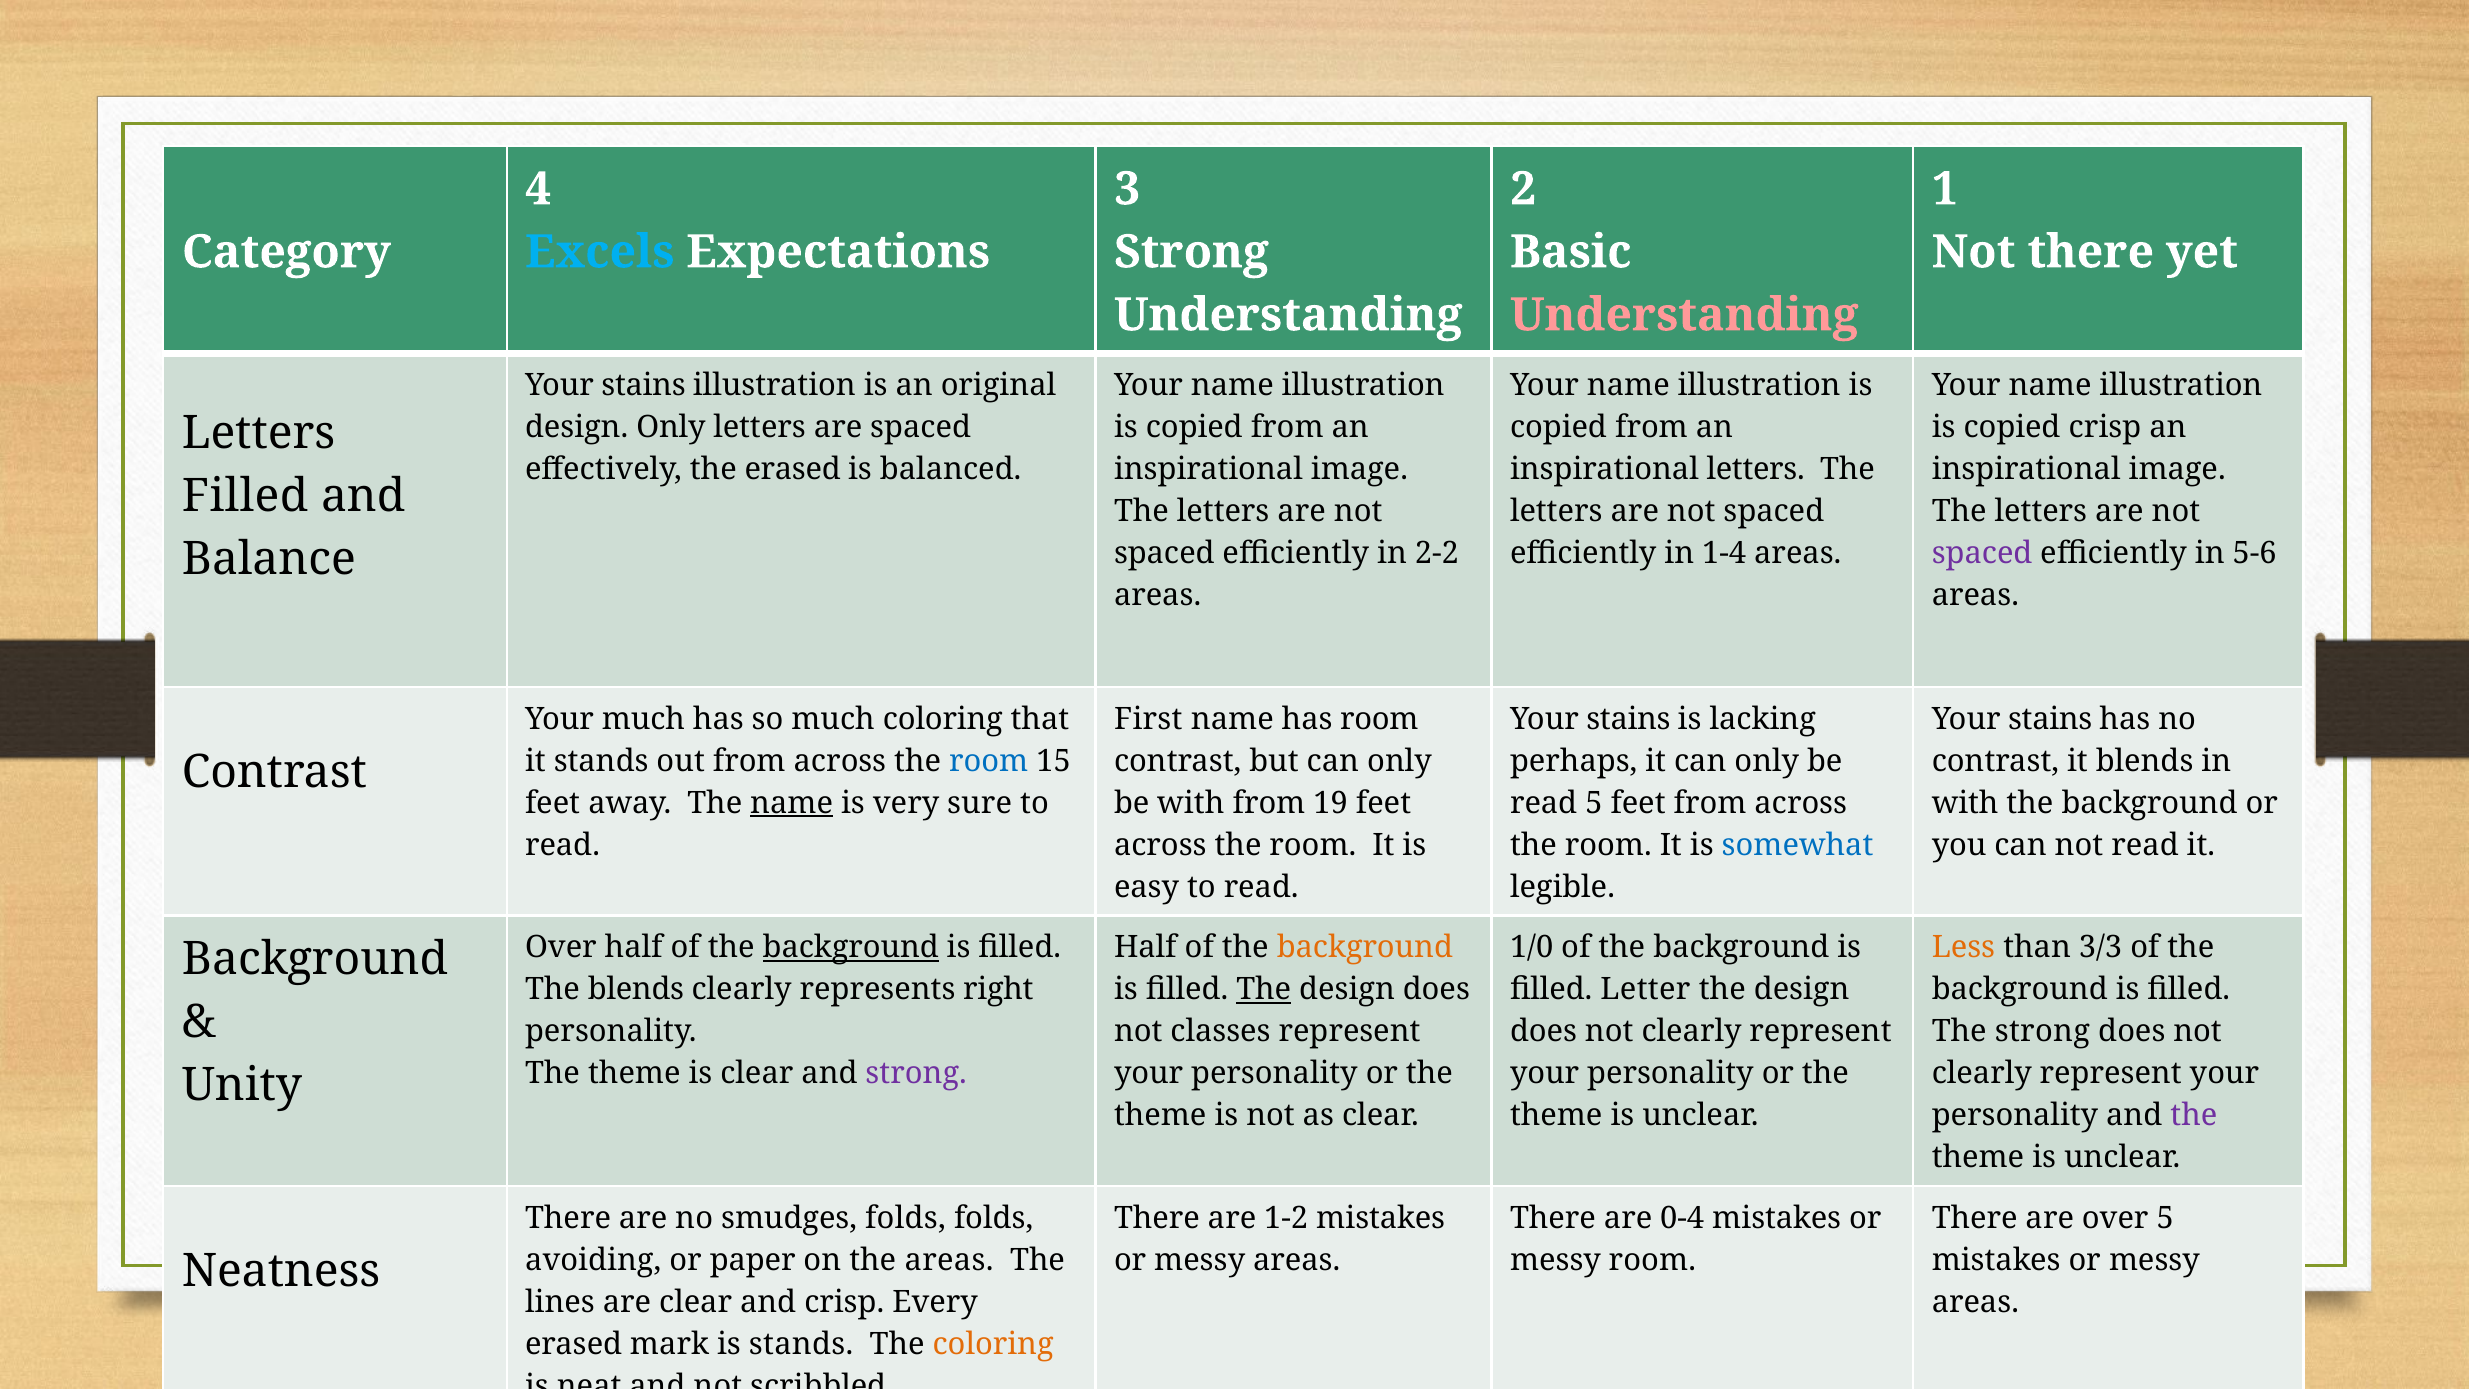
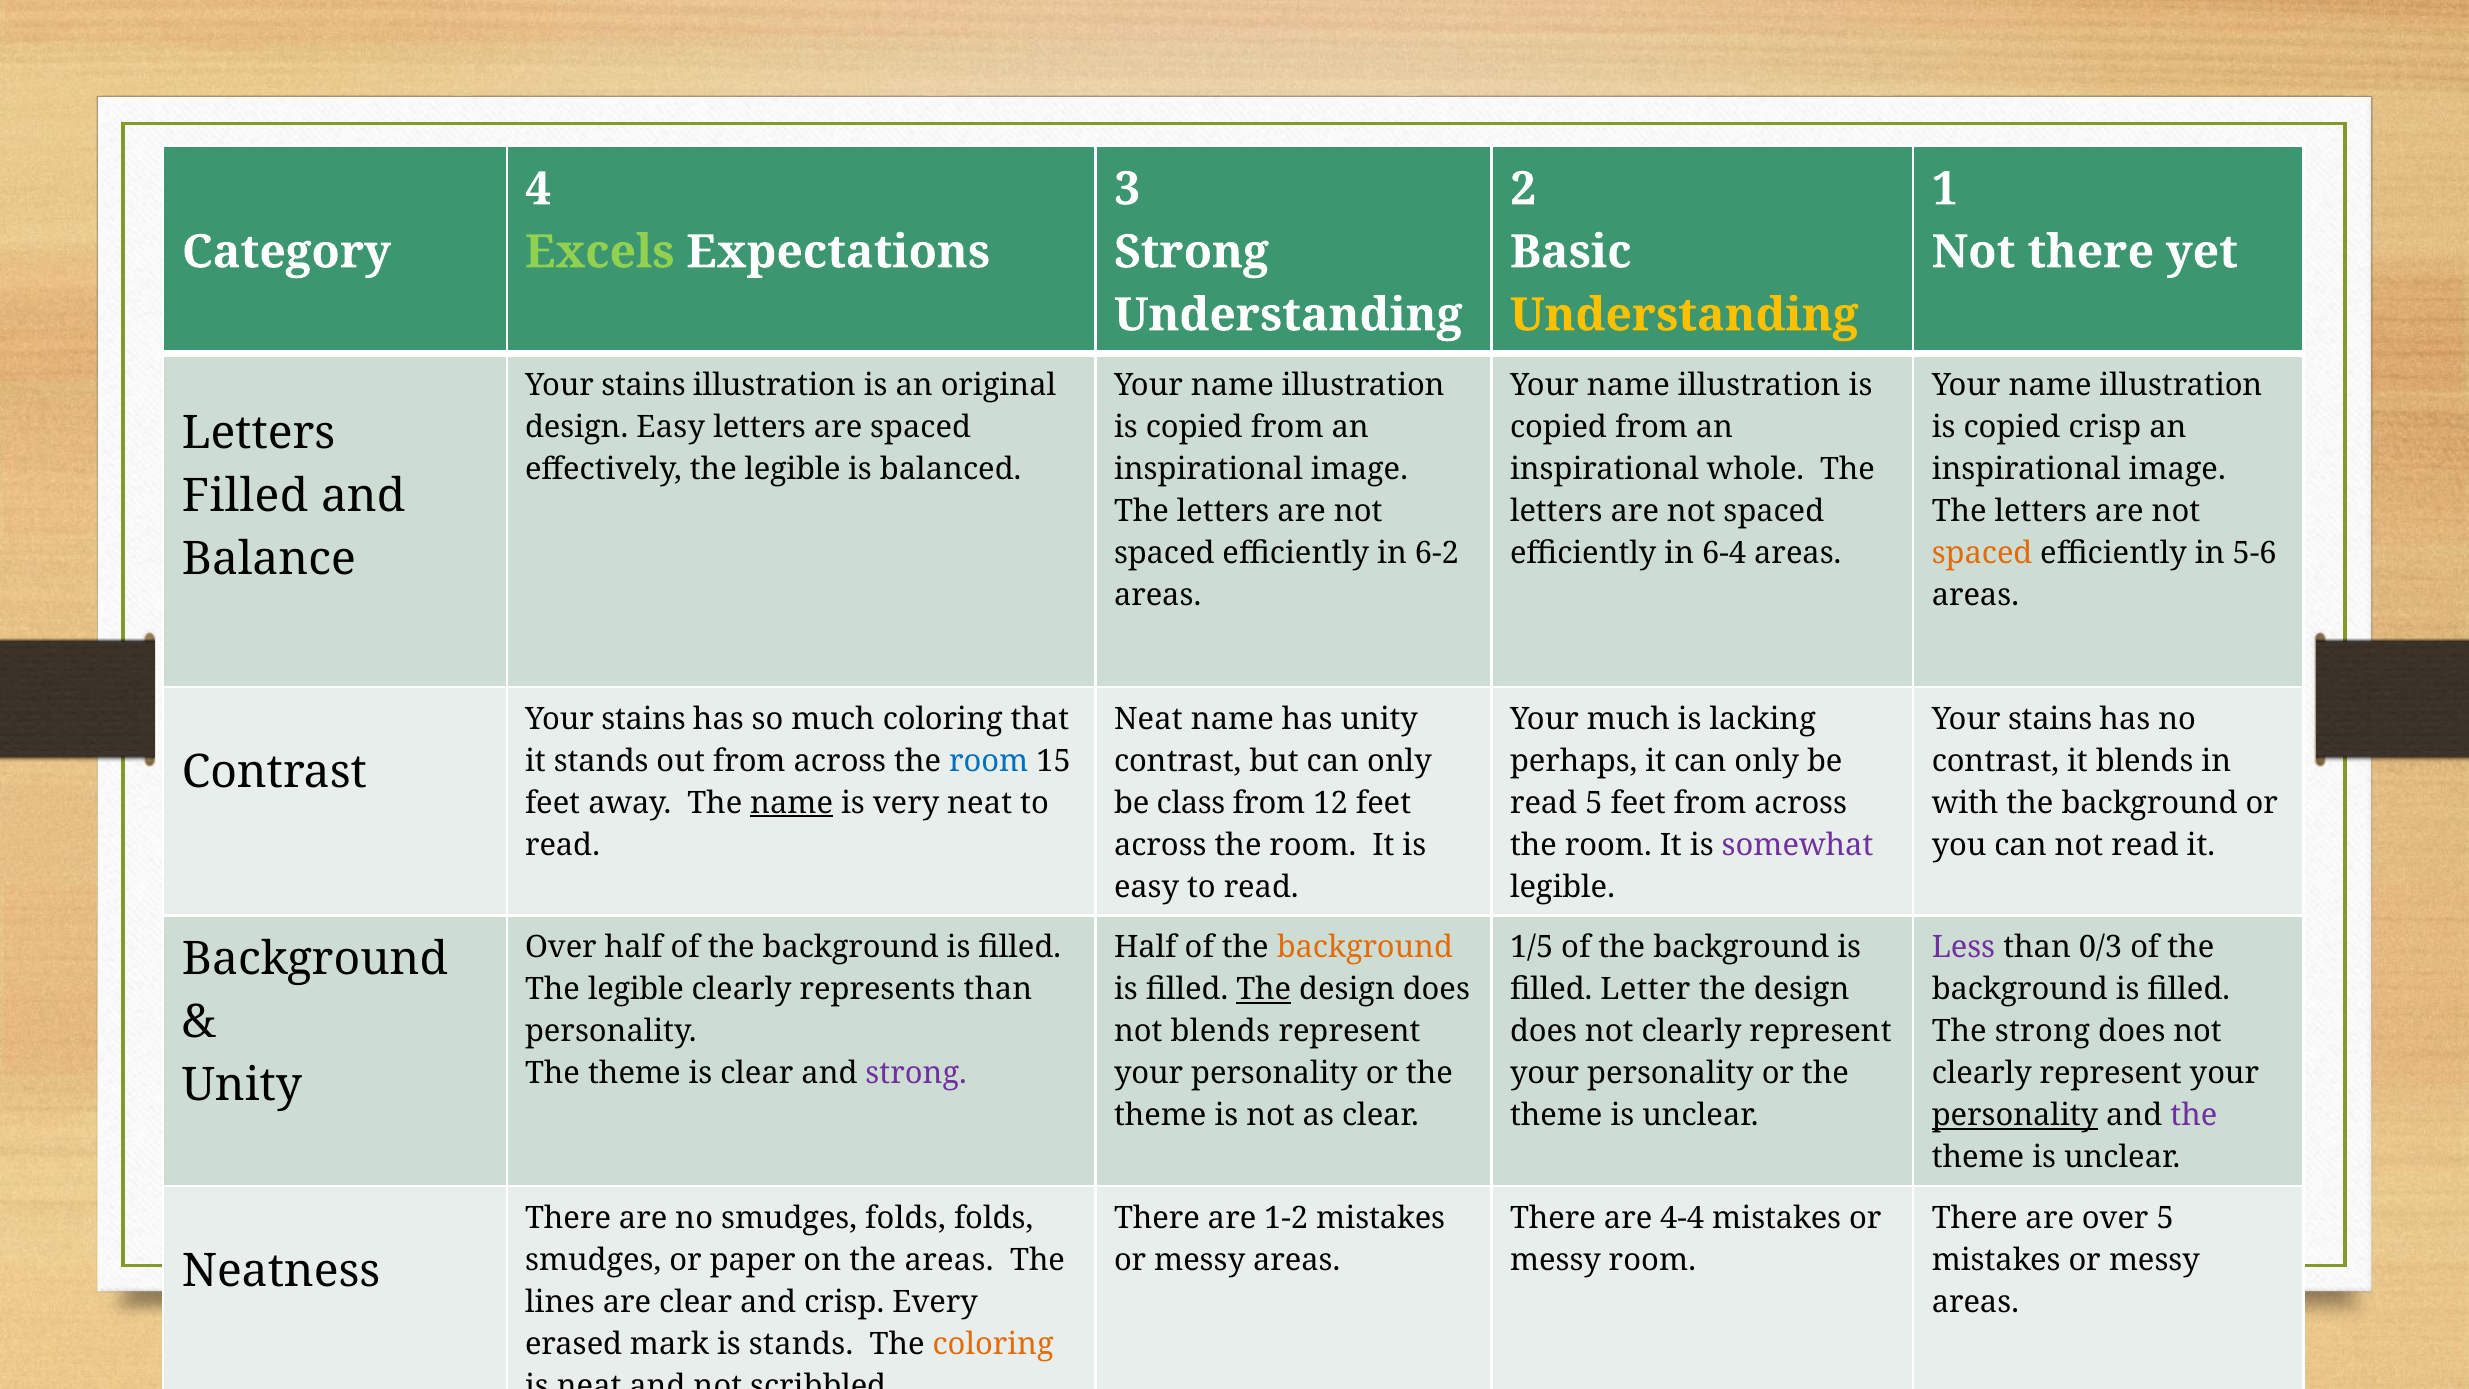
Excels colour: light blue -> light green
Understanding at (1684, 315) colour: pink -> yellow
design Only: Only -> Easy
effectively the erased: erased -> legible
inspirational letters: letters -> whole
2-2: 2-2 -> 6-2
1-4: 1-4 -> 6-4
spaced at (1982, 553) colour: purple -> orange
much at (643, 719): much -> stains
First at (1148, 719): First -> Neat
has room: room -> unity
stains at (1629, 719): stains -> much
very sure: sure -> neat
be with: with -> class
19: 19 -> 12
somewhat colour: blue -> purple
background at (851, 947) underline: present -> none
1/0: 1/0 -> 1/5
Less colour: orange -> purple
3/3: 3/3 -> 0/3
blends at (636, 989): blends -> legible
represents right: right -> than
not classes: classes -> blends
personality at (2015, 1115) underline: none -> present
0-4: 0-4 -> 4-4
avoiding at (593, 1260): avoiding -> smudges
